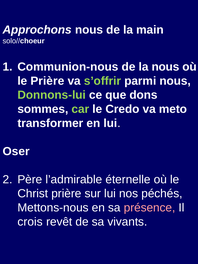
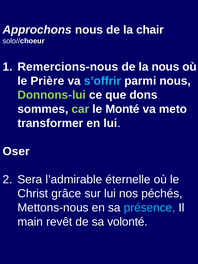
main: main -> chair
Communion-nous: Communion-nous -> Remercions-nous
s’offrir colour: light green -> light blue
Credo: Credo -> Monté
Père: Père -> Sera
Christ prière: prière -> grâce
présence colour: pink -> light blue
crois: crois -> main
vivants: vivants -> volonté
